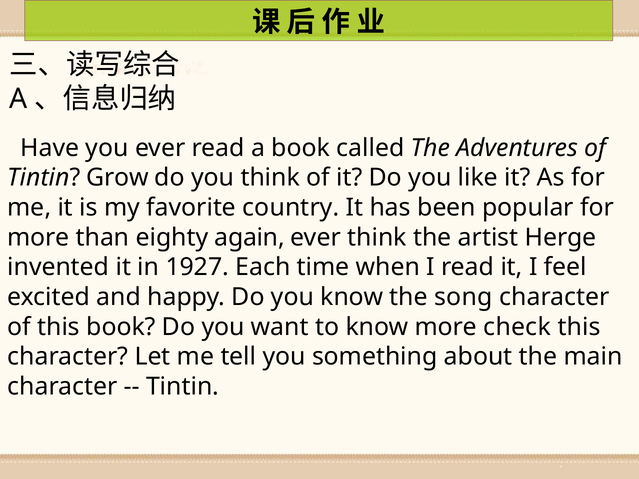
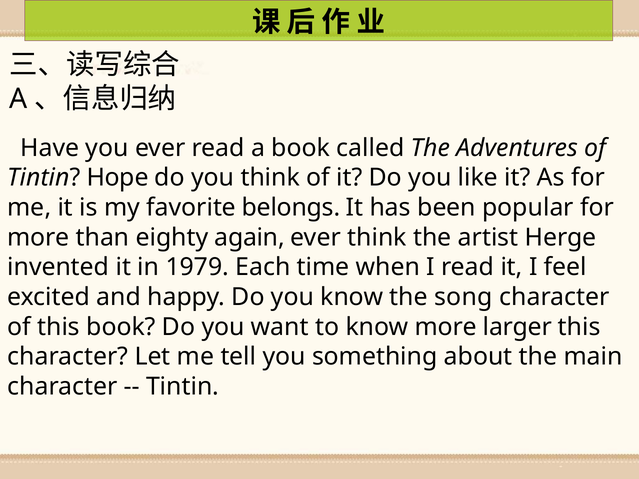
Grow: Grow -> Hope
country: country -> belongs
1927: 1927 -> 1979
check: check -> larger
